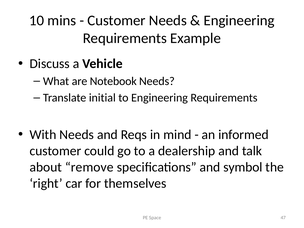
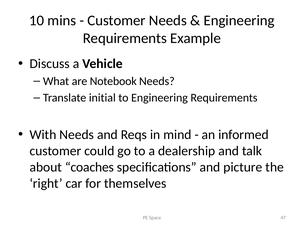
remove: remove -> coaches
symbol: symbol -> picture
